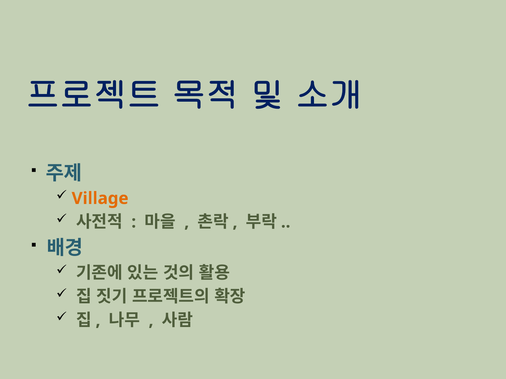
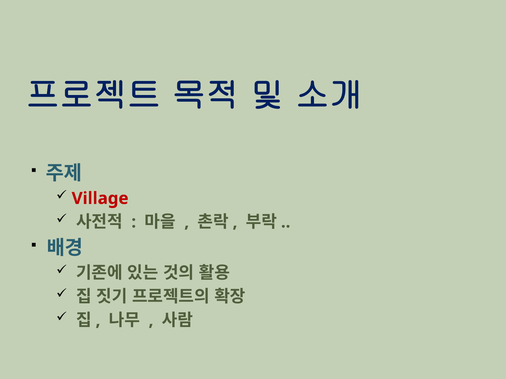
Village colour: orange -> red
